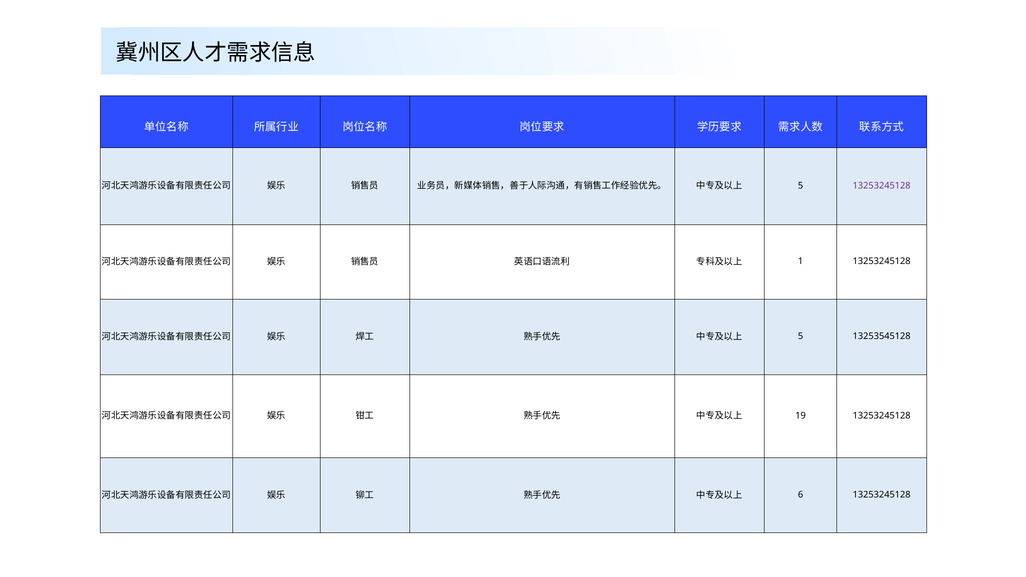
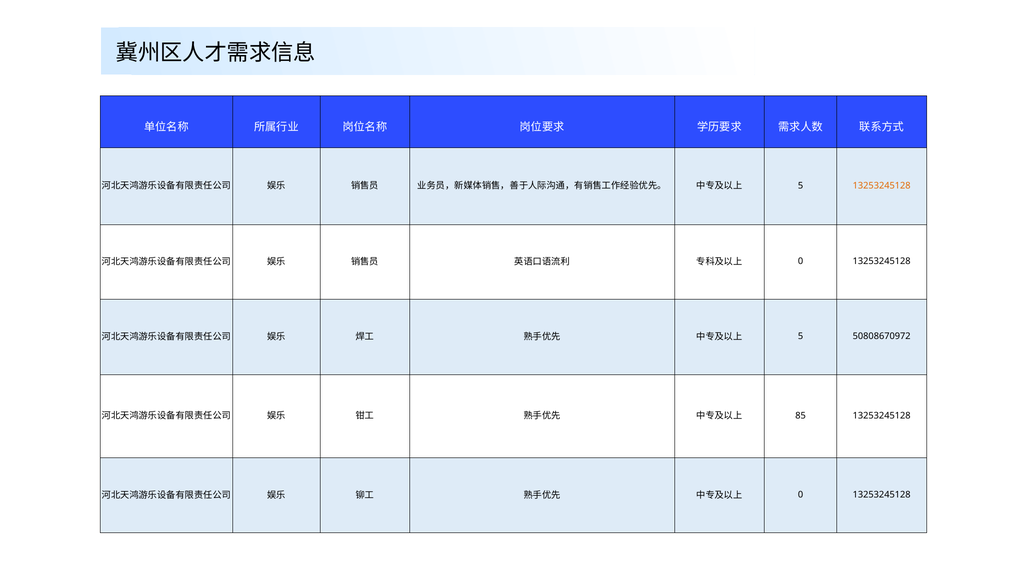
13253245128 at (882, 186) colour: purple -> orange
1 at (801, 261): 1 -> 0
13253545128: 13253545128 -> 50808670972
19: 19 -> 85
6 at (801, 495): 6 -> 0
